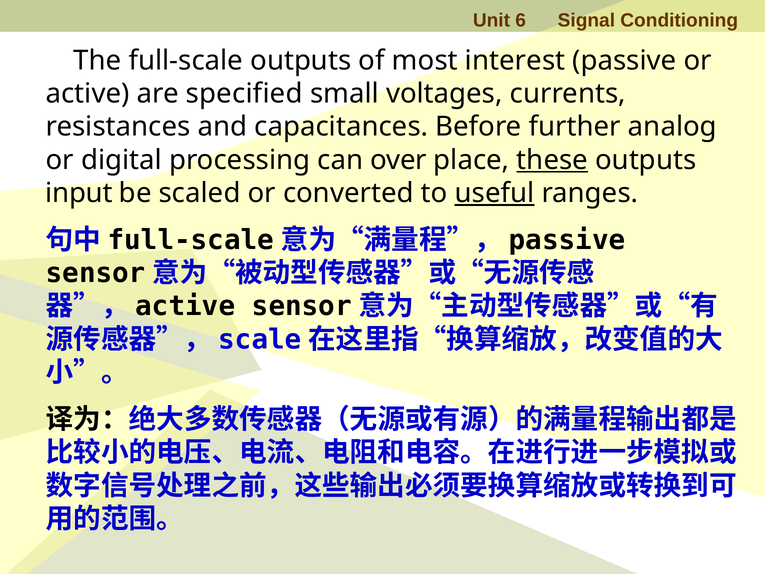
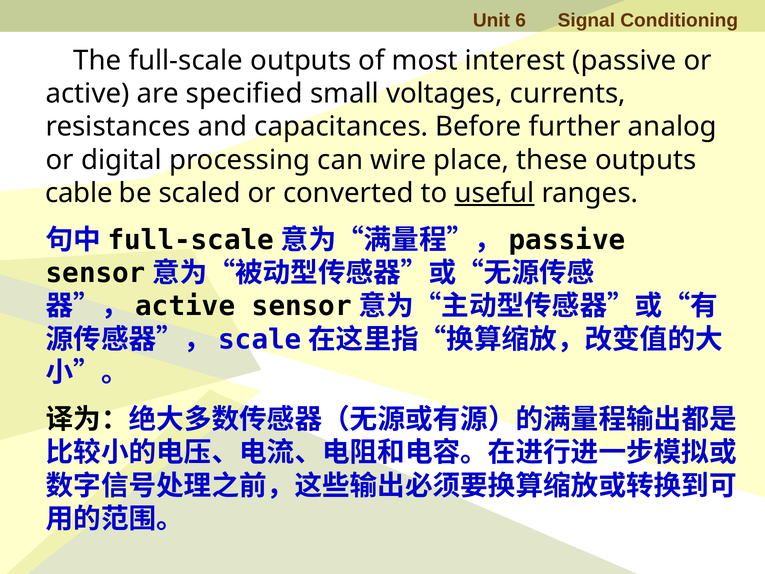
over: over -> wire
these underline: present -> none
input: input -> cable
